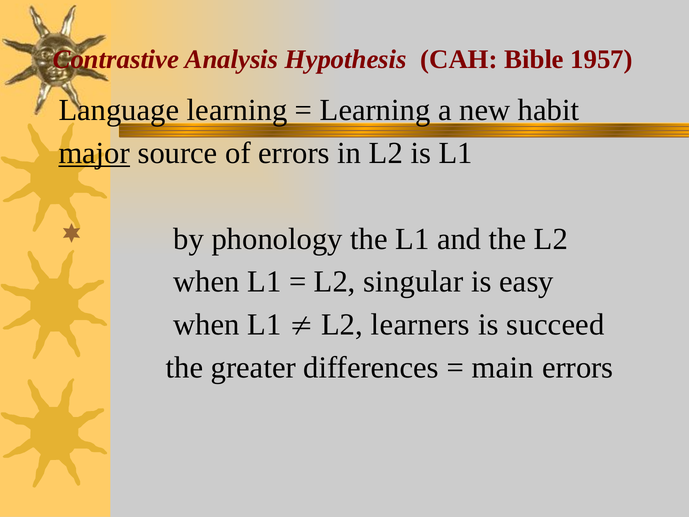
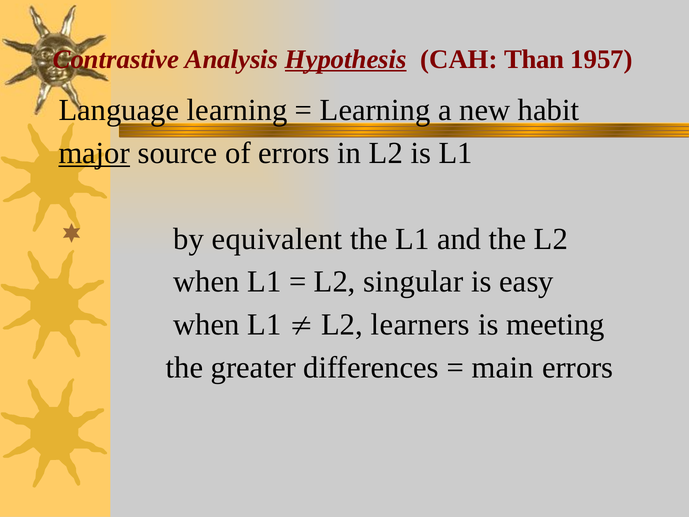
Hypothesis underline: none -> present
Bible: Bible -> Than
phonology: phonology -> equivalent
succeed: succeed -> meeting
